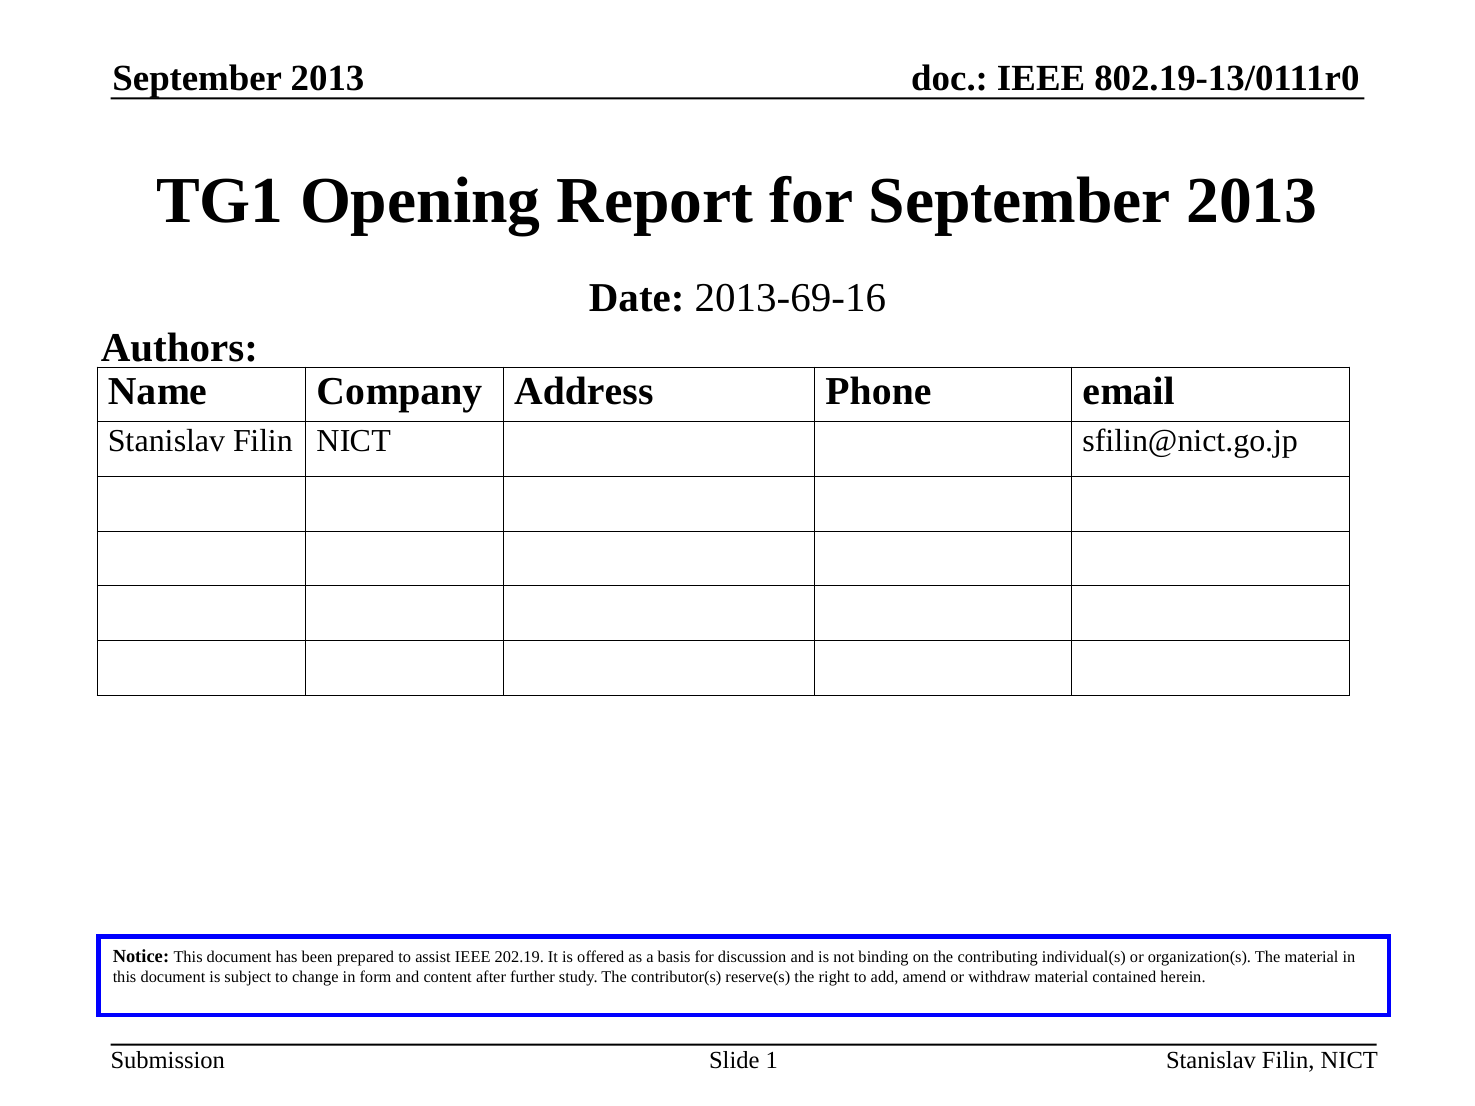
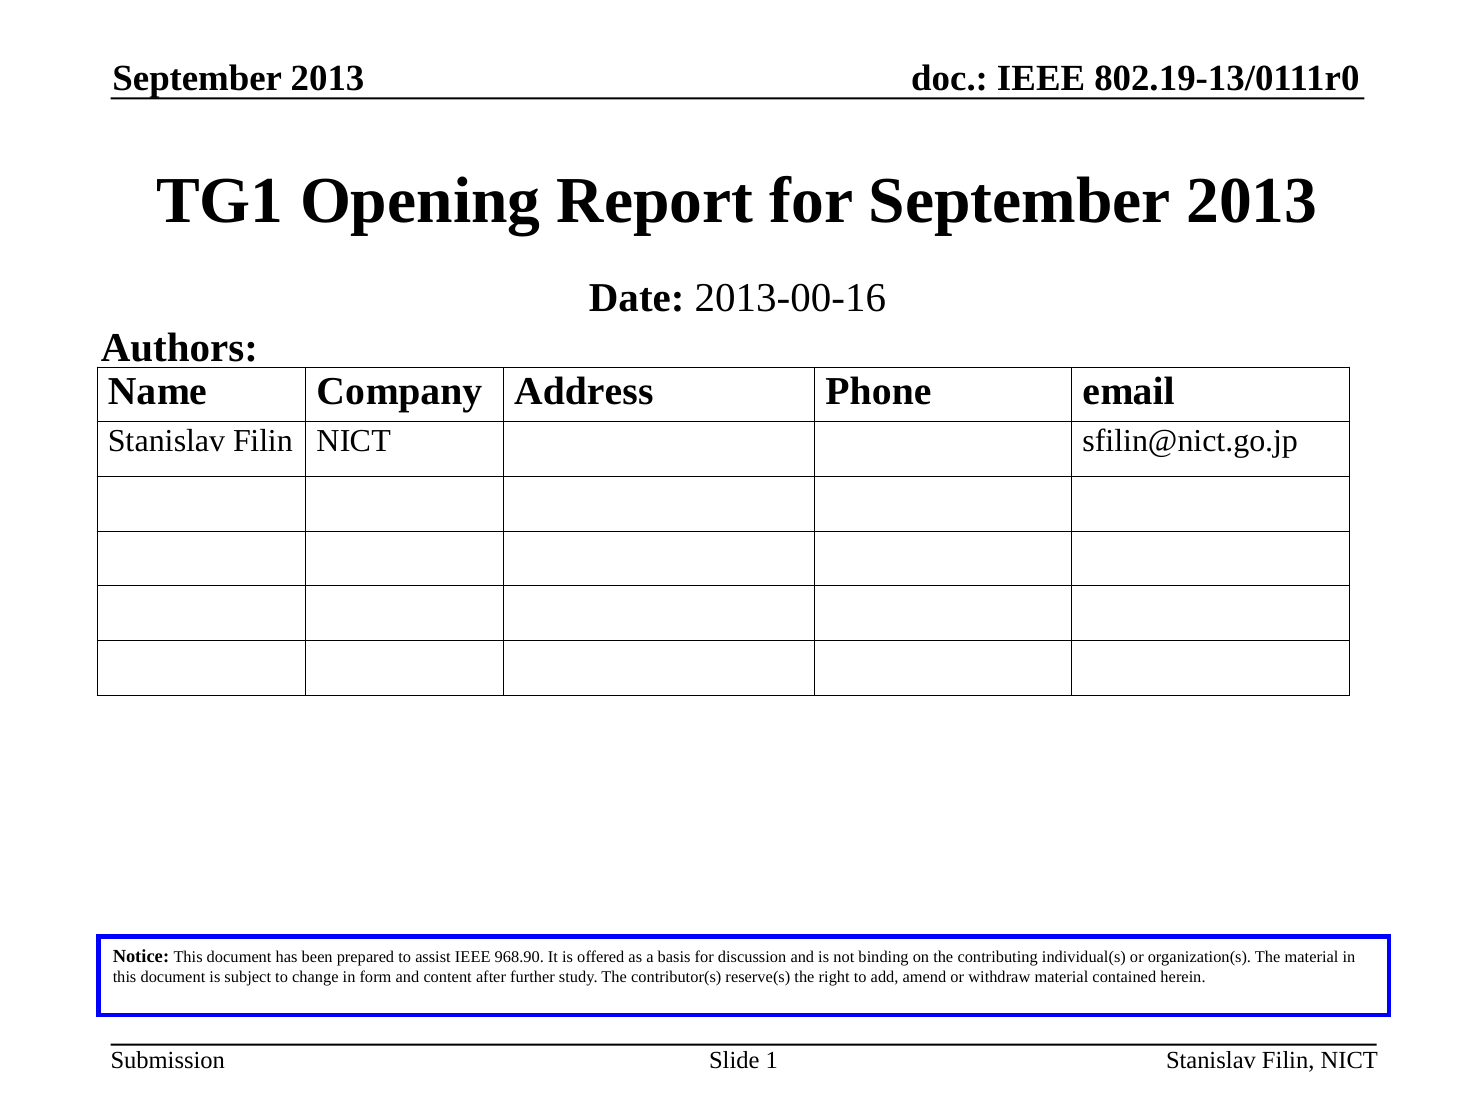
2013-69-16: 2013-69-16 -> 2013-00-16
202.19: 202.19 -> 968.90
